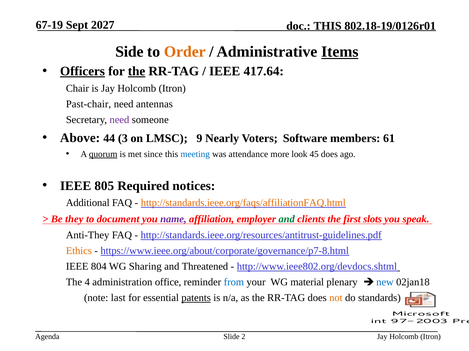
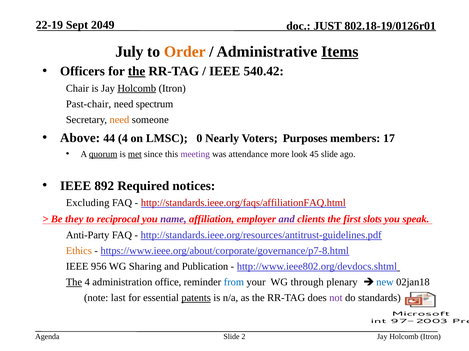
67-19: 67-19 -> 22-19
2027: 2027 -> 2049
THIS at (328, 26): THIS -> JUST
Side: Side -> July
Officers underline: present -> none
417.64: 417.64 -> 540.42
Holcomb at (137, 89) underline: none -> present
antennas: antennas -> spectrum
need at (119, 120) colour: purple -> orange
44 3: 3 -> 4
9: 9 -> 0
Software: Software -> Purposes
61: 61 -> 17
met underline: none -> present
meeting colour: blue -> purple
45 does: does -> slide
805: 805 -> 892
Additional: Additional -> Excluding
http://standards.ieee.org/faqs/affiliationFAQ.html colour: orange -> red
document: document -> reciprocal
and at (287, 220) colour: green -> purple
Anti-They: Anti-They -> Anti-Party
804: 804 -> 956
Threatened: Threatened -> Publication
The at (74, 283) underline: none -> present
material: material -> through
not colour: orange -> purple
